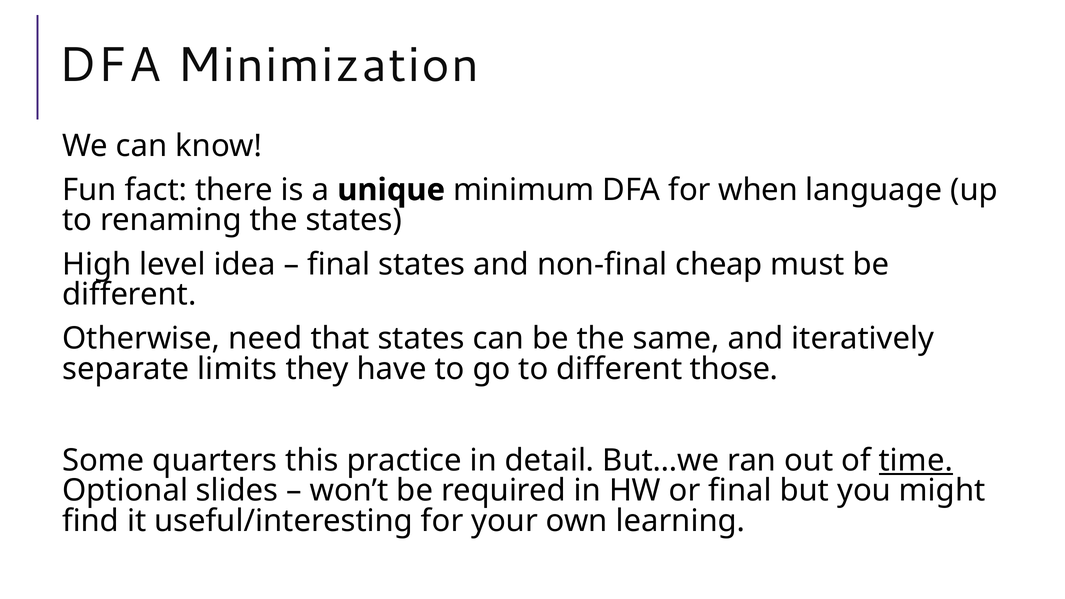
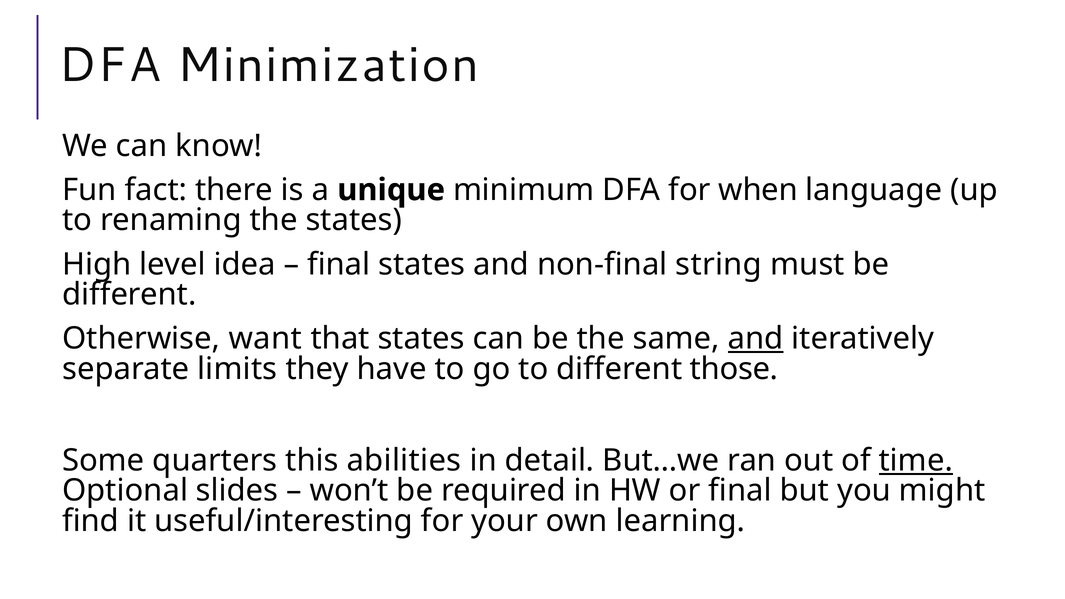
cheap: cheap -> string
need: need -> want
and at (756, 339) underline: none -> present
practice: practice -> abilities
